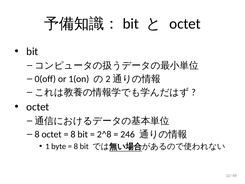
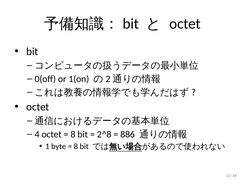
8 at (37, 134): 8 -> 4
246: 246 -> 886
